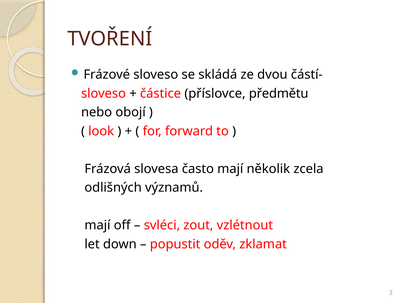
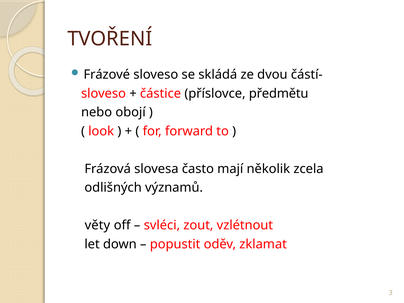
mají at (97, 225): mají -> věty
